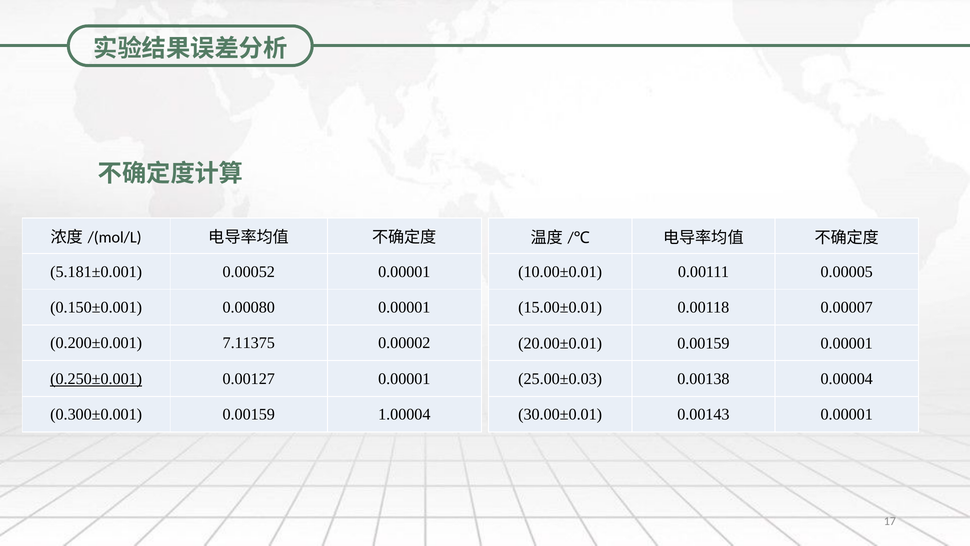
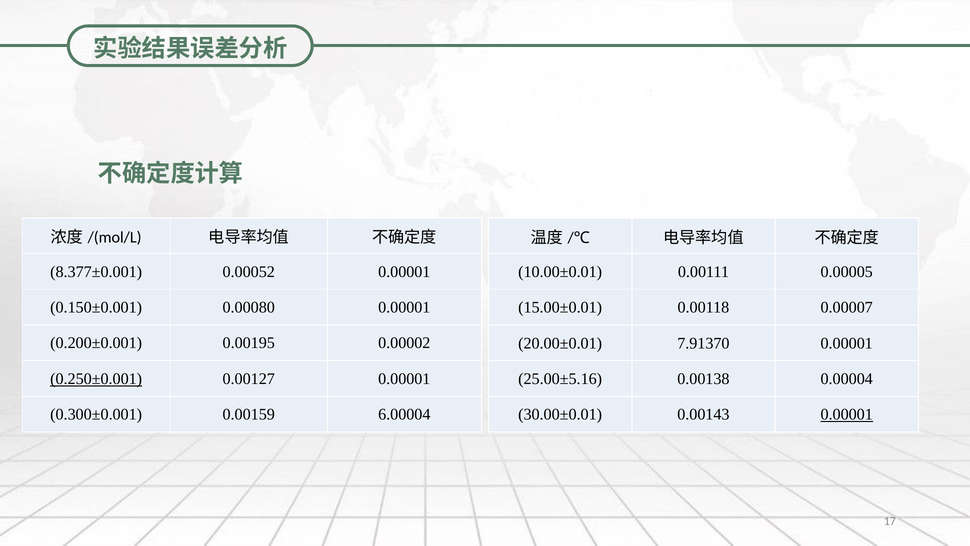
5.181±0.001: 5.181±0.001 -> 8.377±0.001
7.11375: 7.11375 -> 0.00195
20.00±0.01 0.00159: 0.00159 -> 7.91370
25.00±0.03: 25.00±0.03 -> 25.00±5.16
1.00004: 1.00004 -> 6.00004
0.00001 at (847, 414) underline: none -> present
